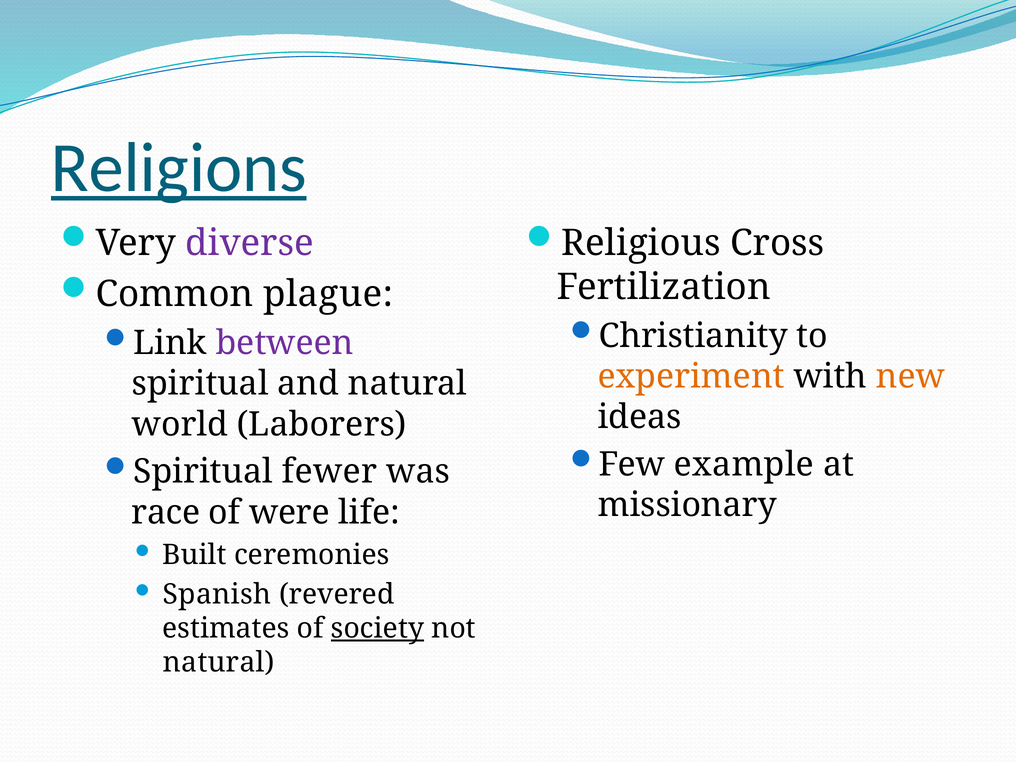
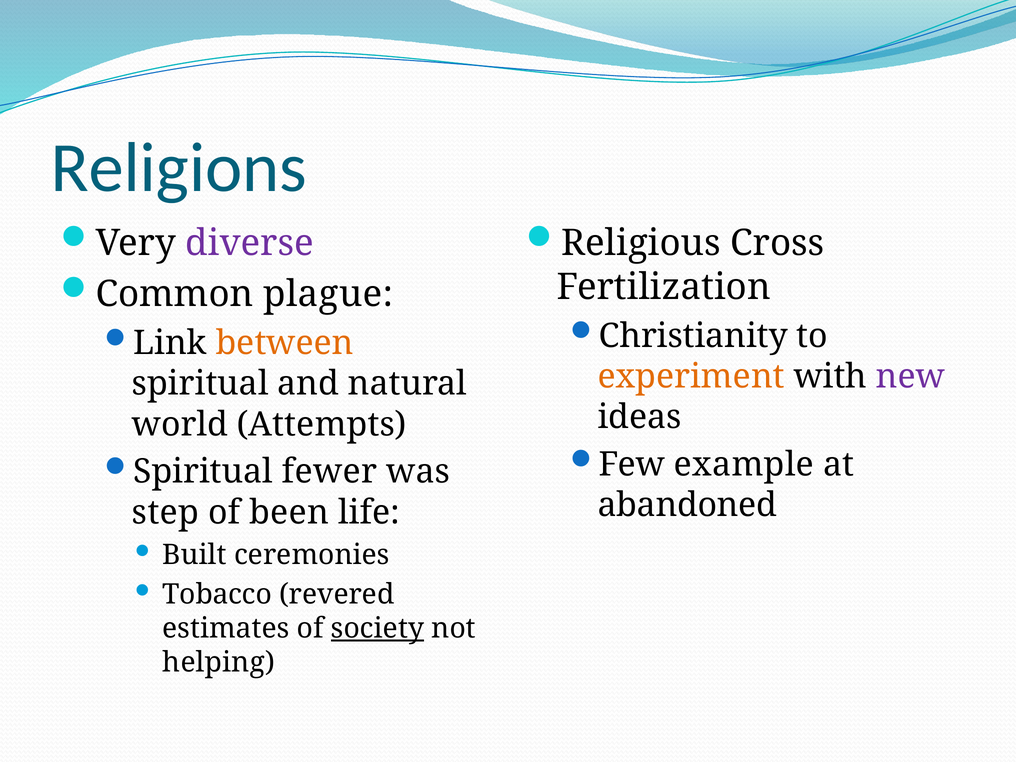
Religions underline: present -> none
between colour: purple -> orange
new colour: orange -> purple
Laborers: Laborers -> Attempts
missionary: missionary -> abandoned
race: race -> step
were: were -> been
Spanish: Spanish -> Tobacco
natural at (219, 662): natural -> helping
